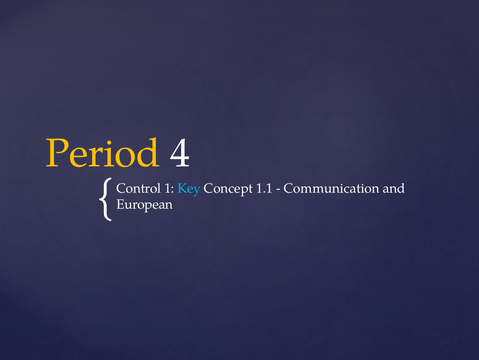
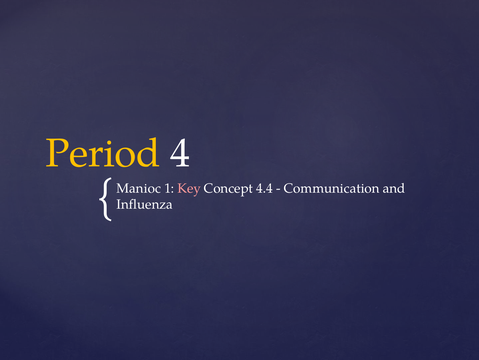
Control: Control -> Manioc
Key colour: light blue -> pink
1.1: 1.1 -> 4.4
European: European -> Influenza
